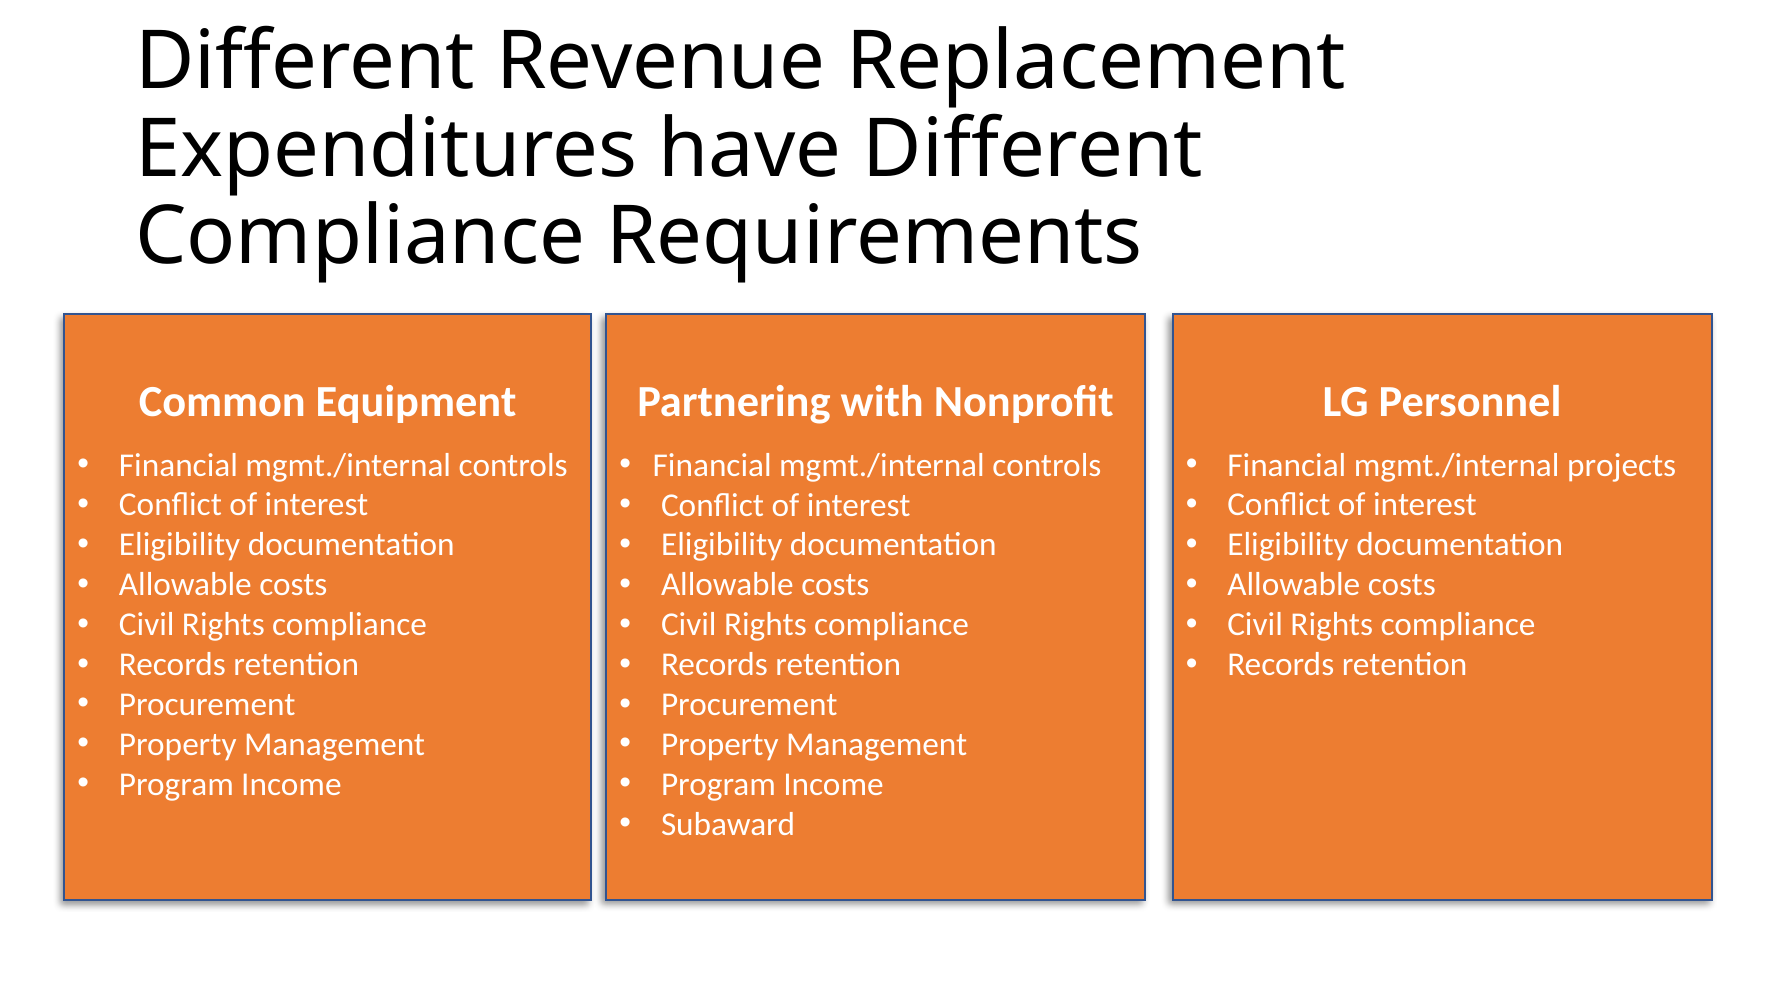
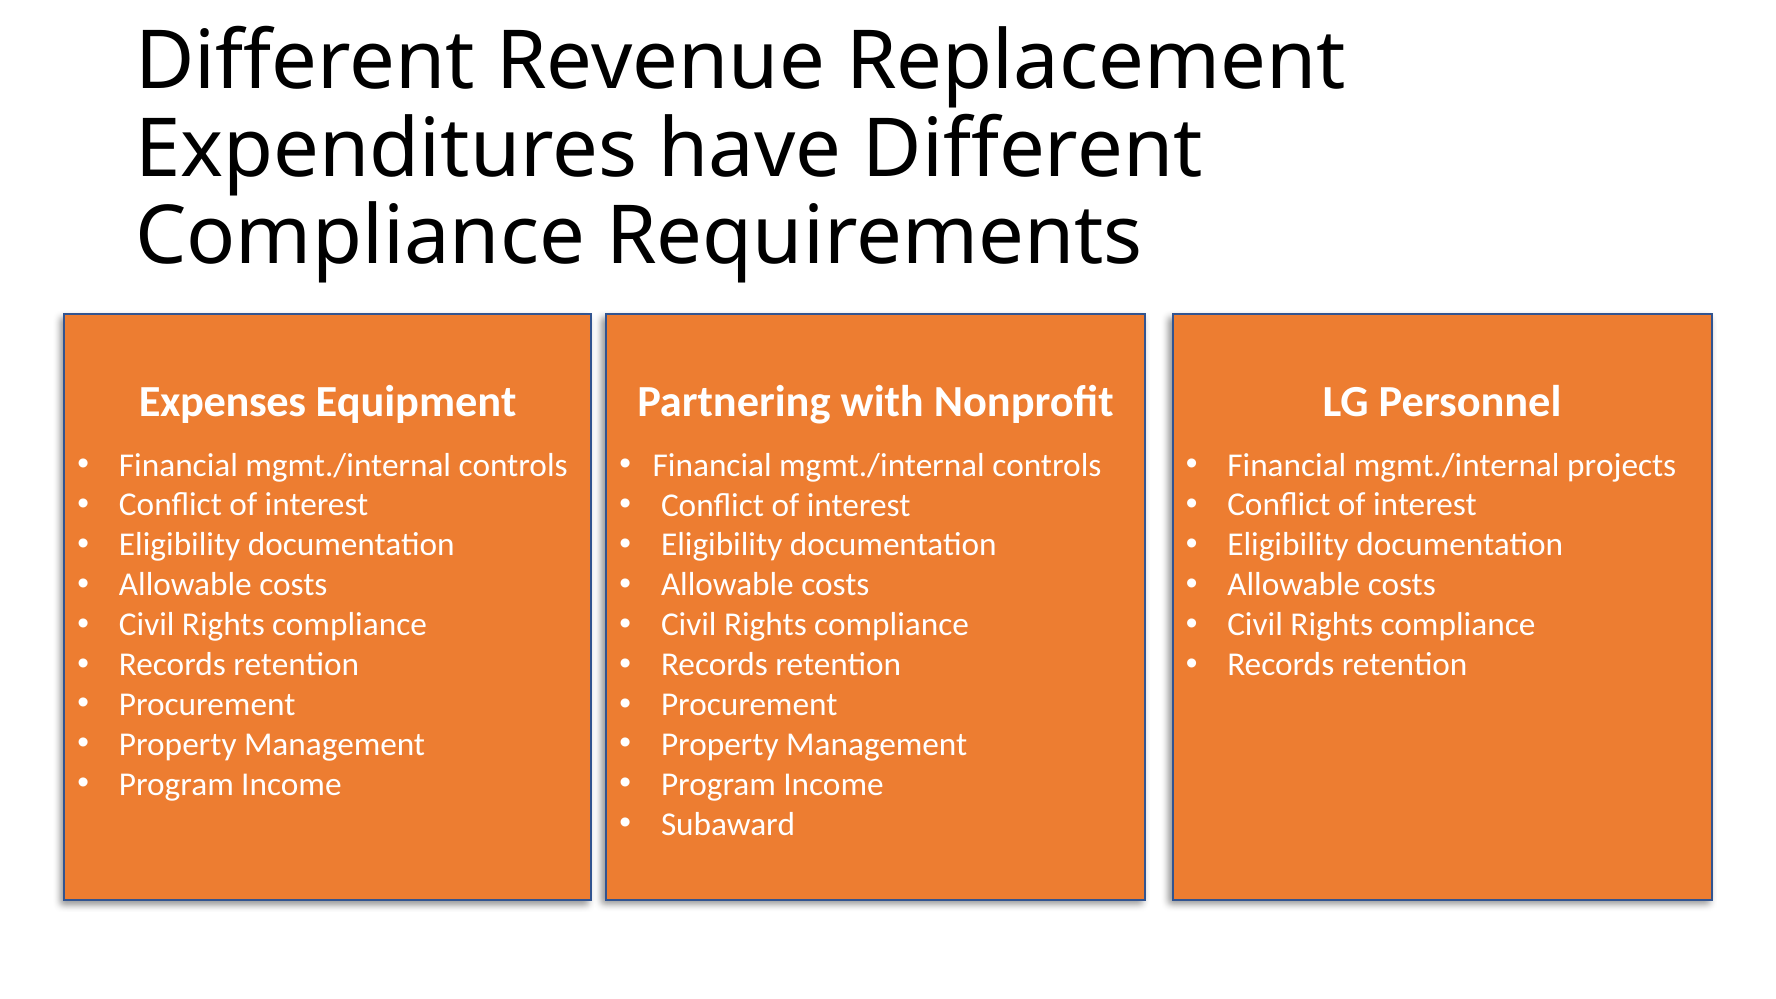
Common: Common -> Expenses
